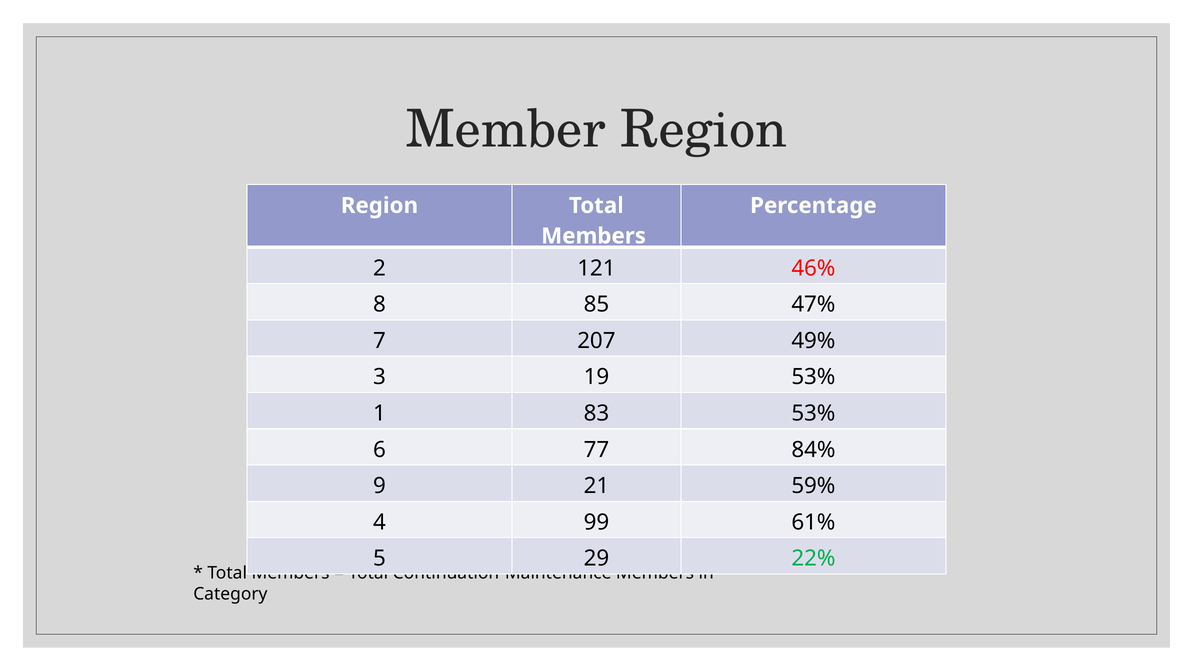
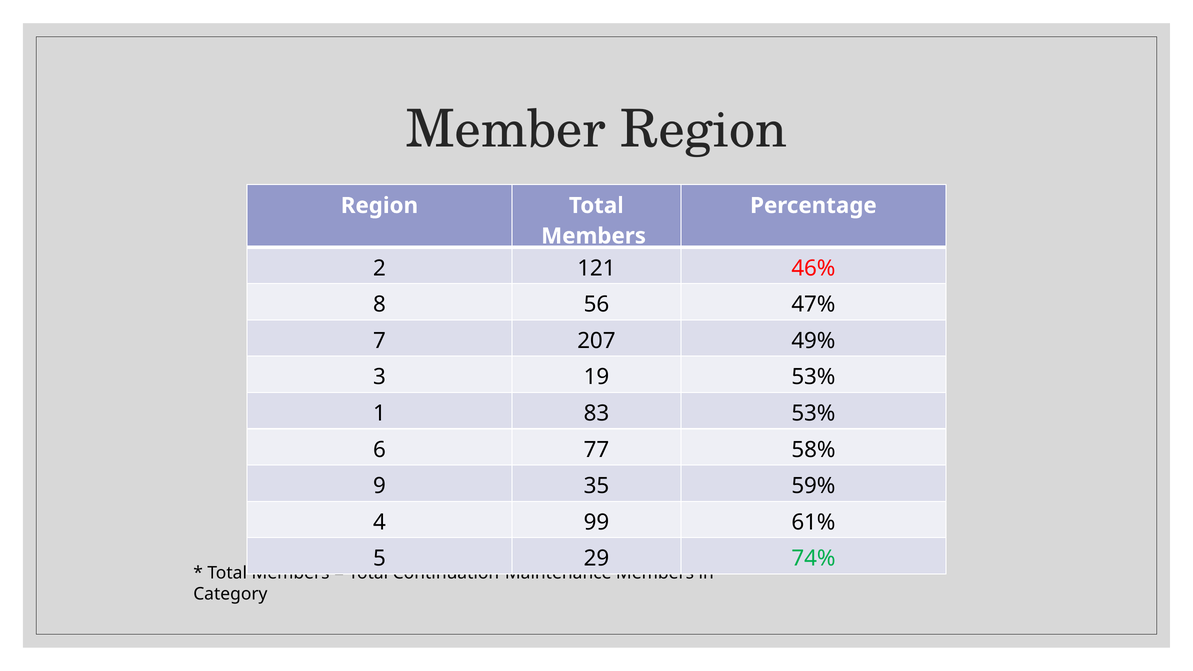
85: 85 -> 56
84%: 84% -> 58%
21: 21 -> 35
22%: 22% -> 74%
